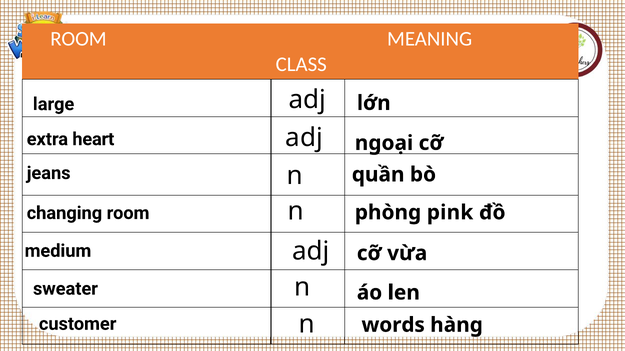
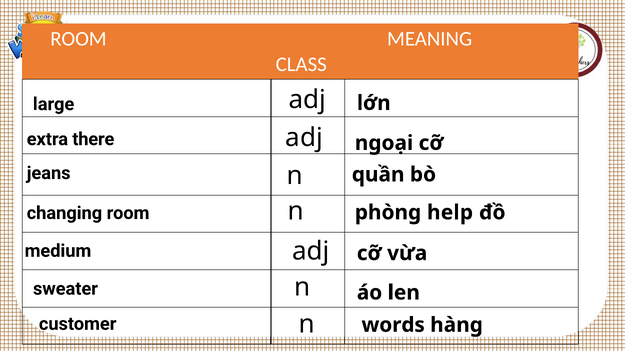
heart: heart -> there
pink: pink -> help
